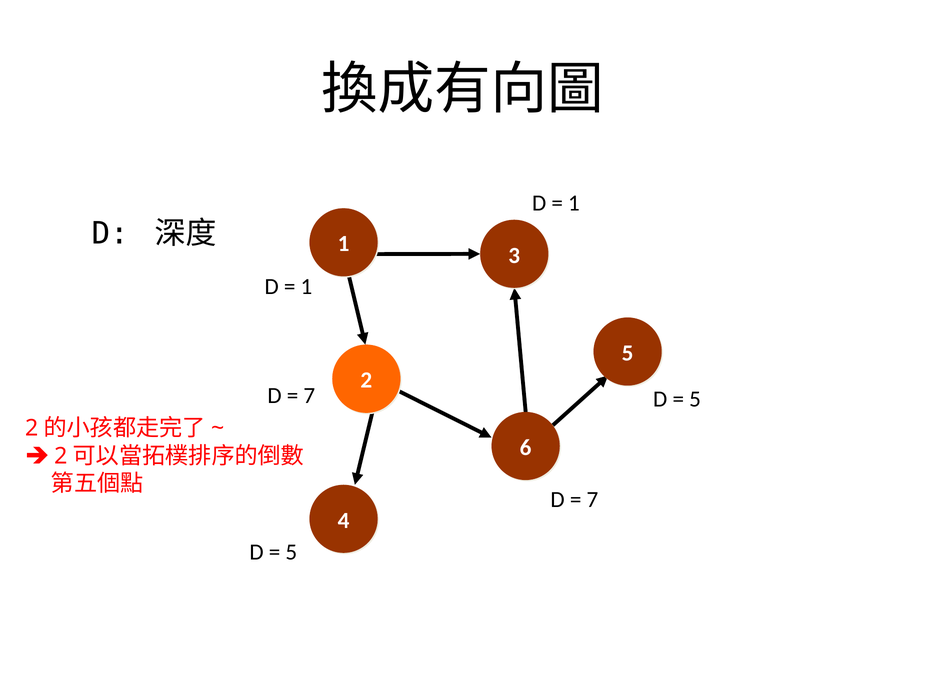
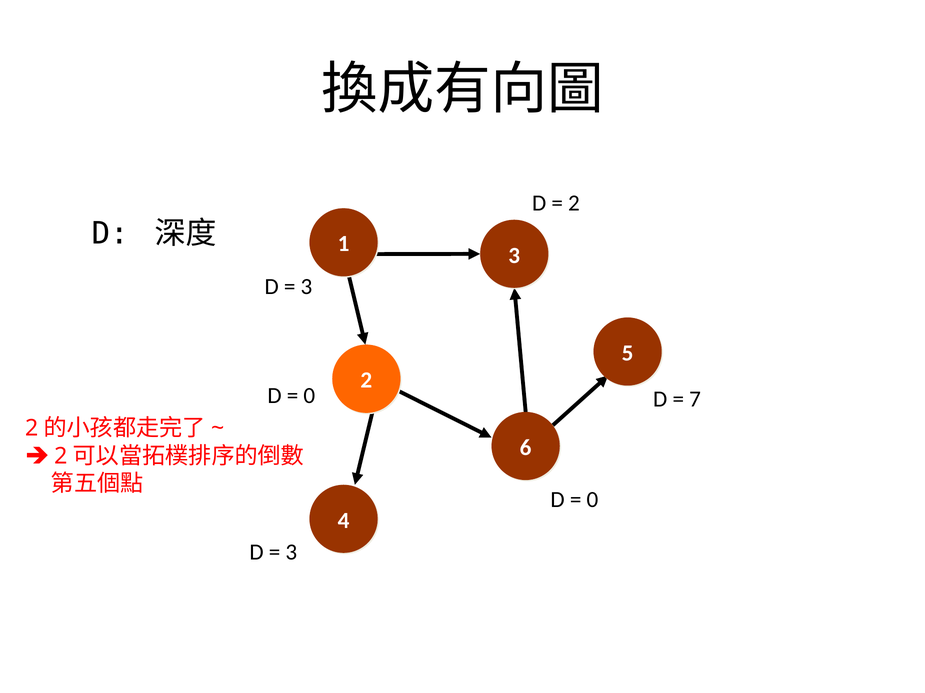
1 at (574, 203): 1 -> 2
1 at (306, 287): 1 -> 3
7 at (309, 396): 7 -> 0
5 at (695, 400): 5 -> 7
7 at (592, 500): 7 -> 0
5 at (291, 553): 5 -> 3
